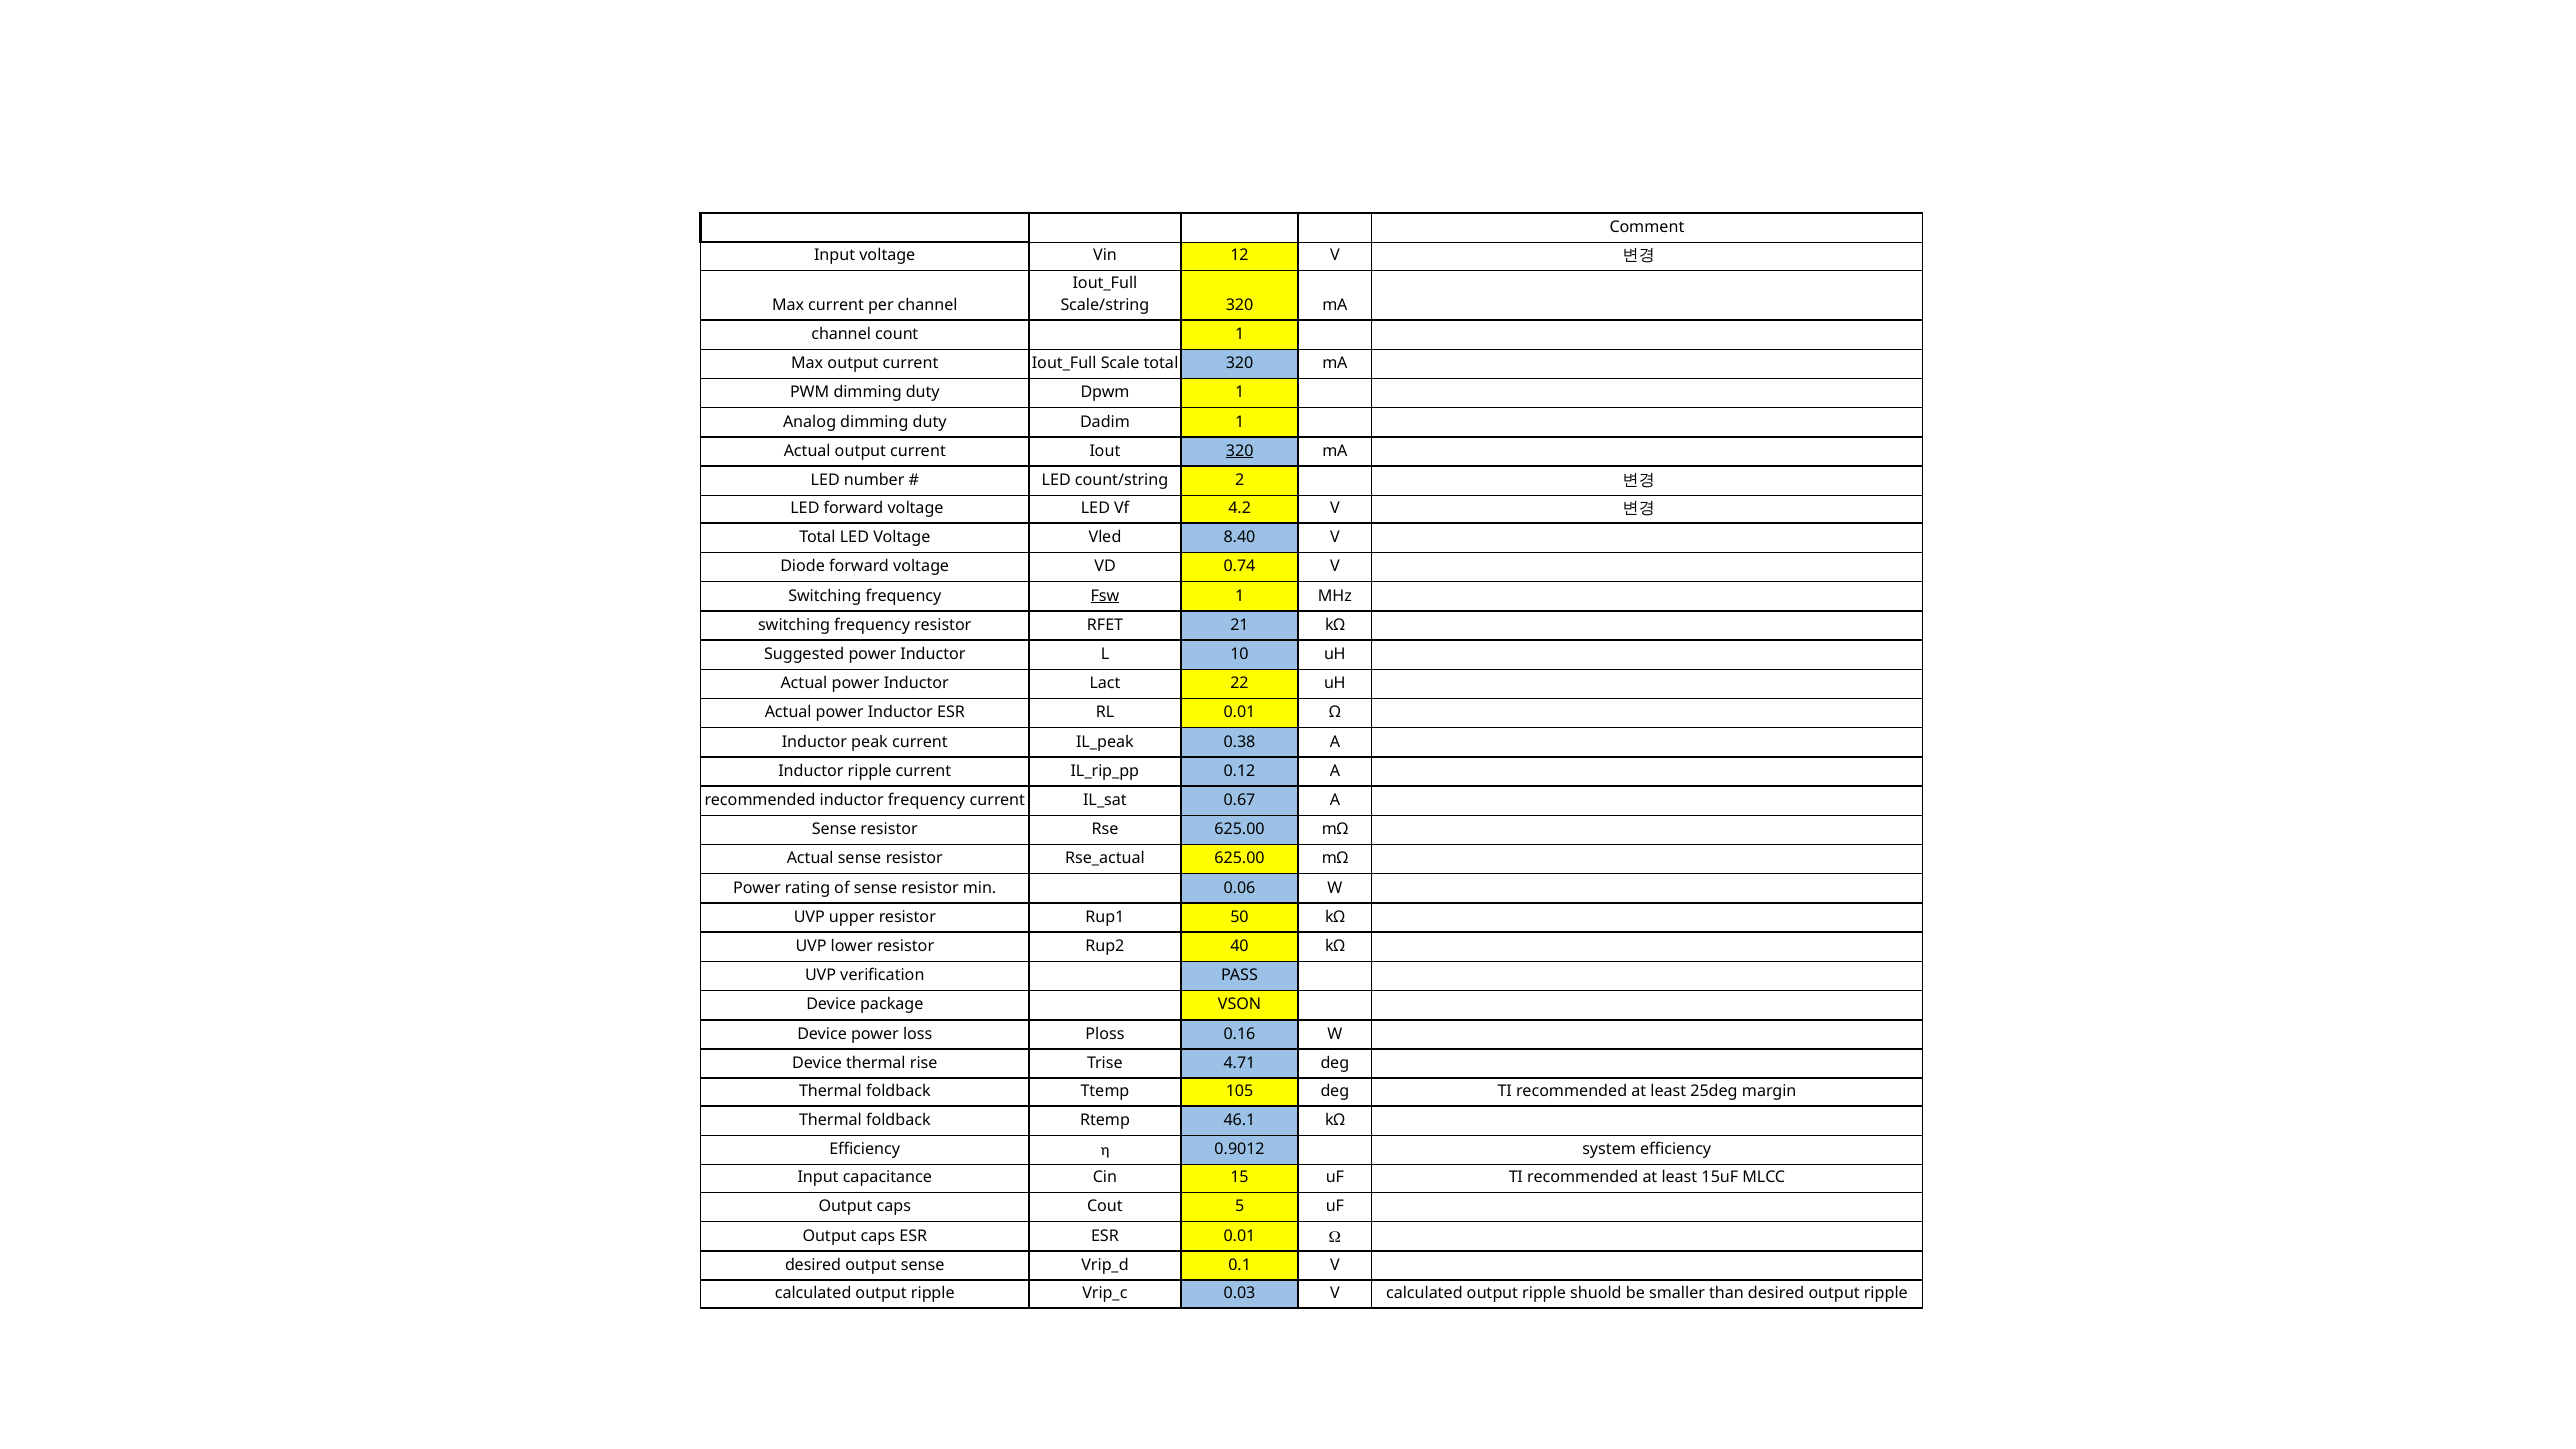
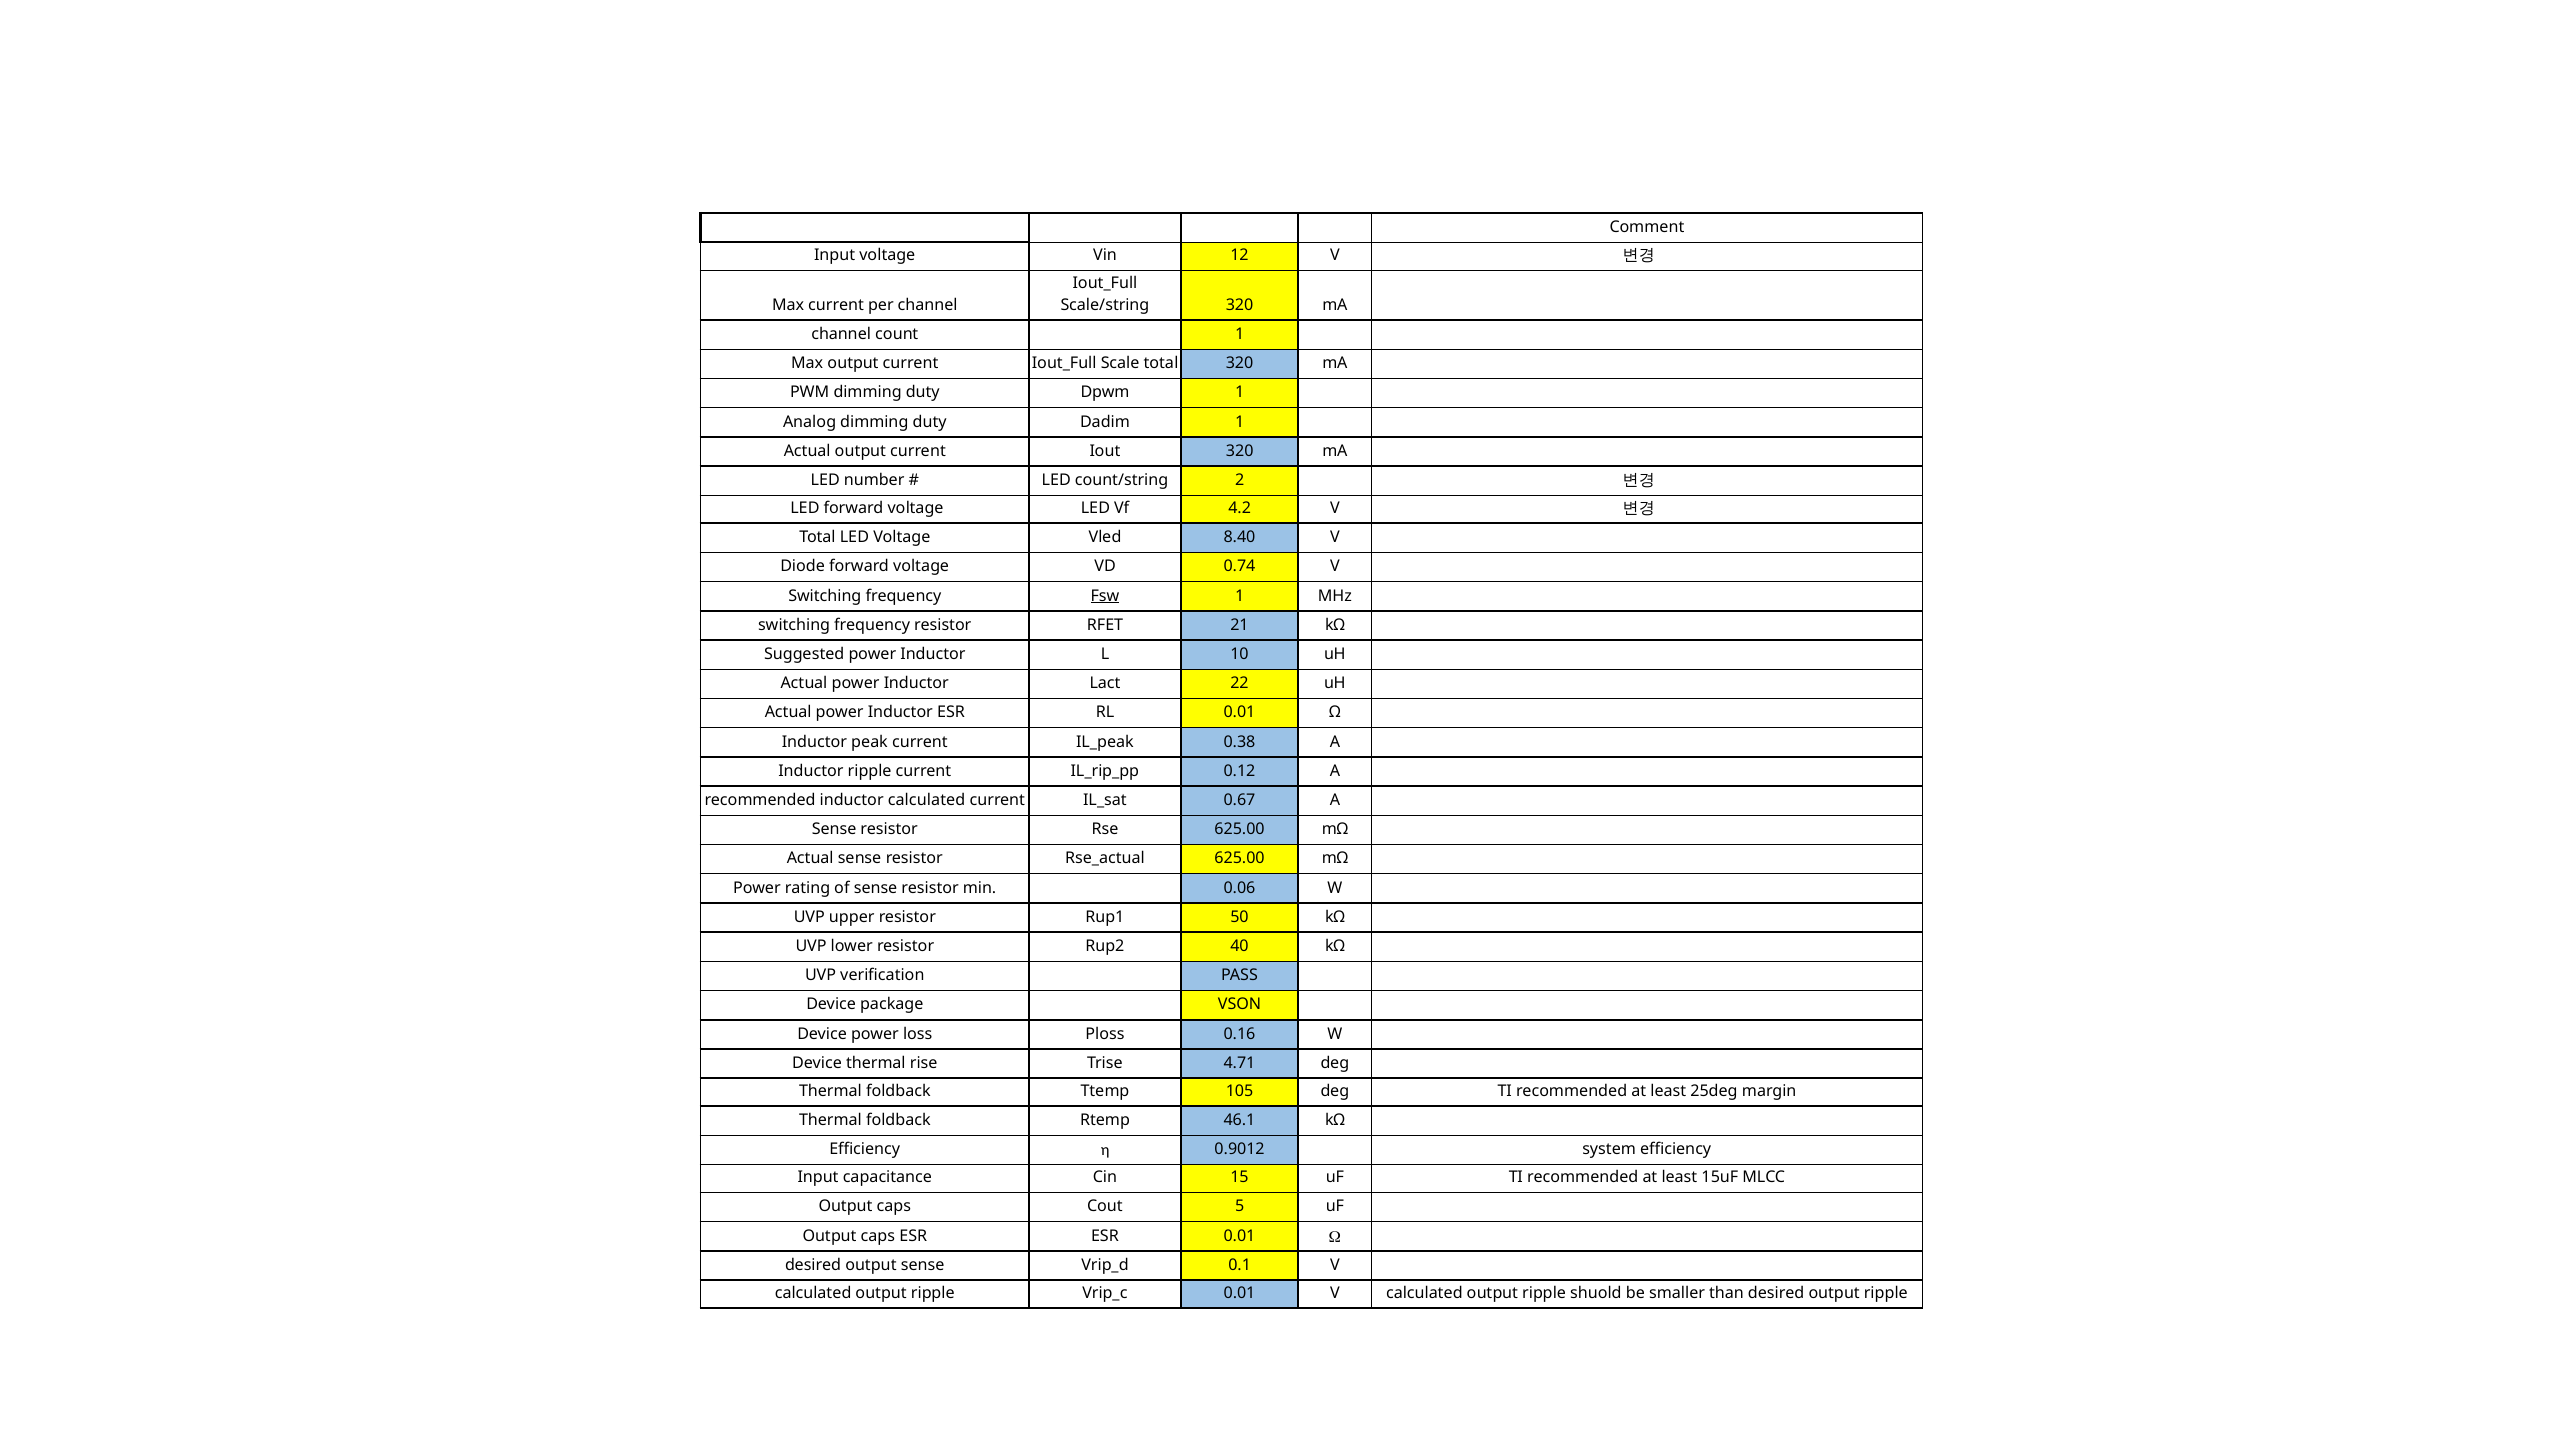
320 at (1240, 451) underline: present -> none
inductor frequency: frequency -> calculated
0.03 at (1240, 1293): 0.03 -> 0.01
